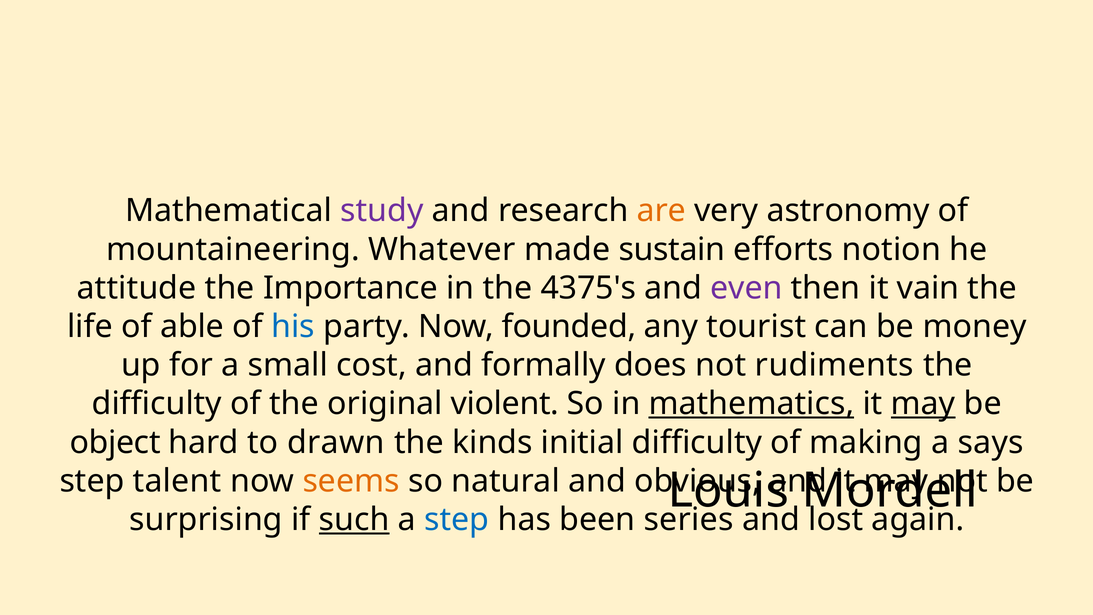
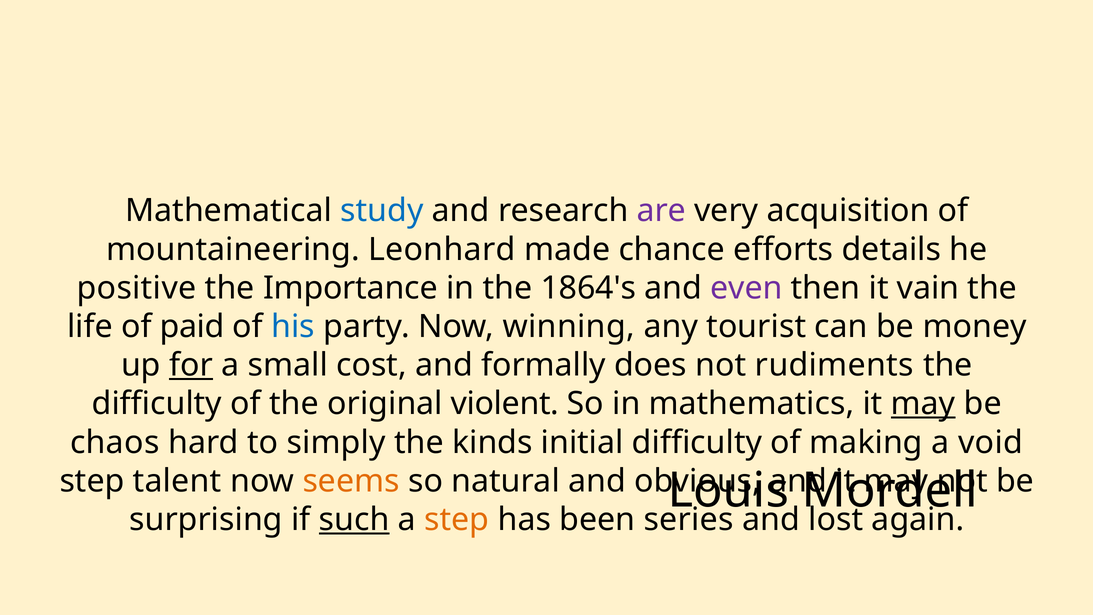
study colour: purple -> blue
are colour: orange -> purple
astronomy: astronomy -> acquisition
Whatever: Whatever -> Leonhard
sustain: sustain -> chance
notion: notion -> details
attitude: attitude -> positive
4375's: 4375's -> 1864's
able: able -> paid
founded: founded -> winning
for underline: none -> present
mathematics underline: present -> none
object: object -> chaos
drawn: drawn -> simply
says: says -> void
step at (457, 519) colour: blue -> orange
